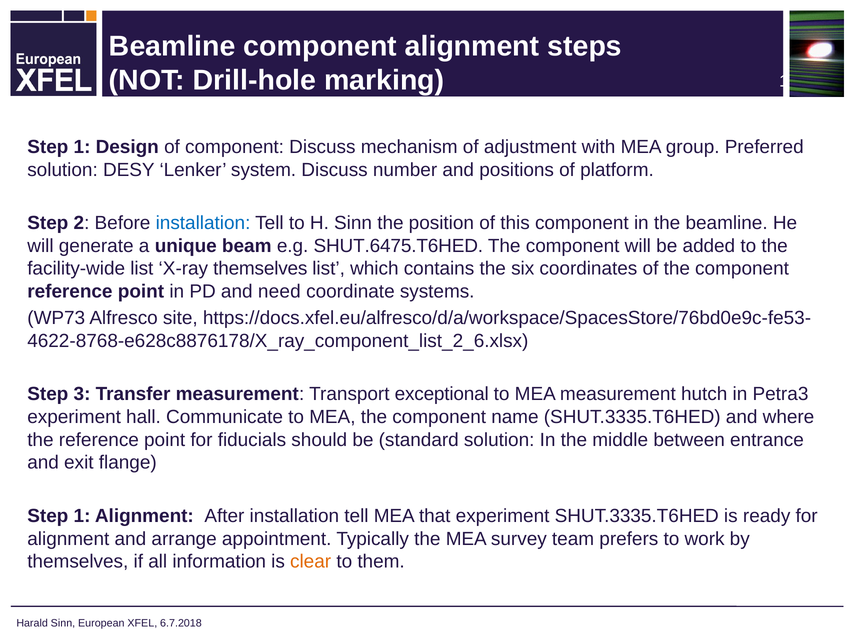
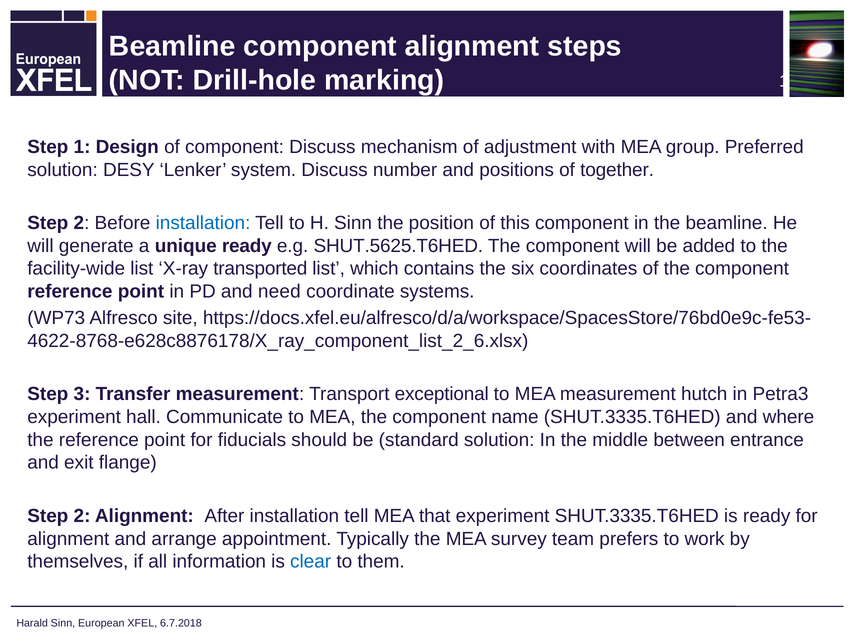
platform: platform -> together
unique beam: beam -> ready
SHUT.6475.T6HED: SHUT.6475.T6HED -> SHUT.5625.T6HED
X-ray themselves: themselves -> transported
1 at (82, 515): 1 -> 2
clear colour: orange -> blue
